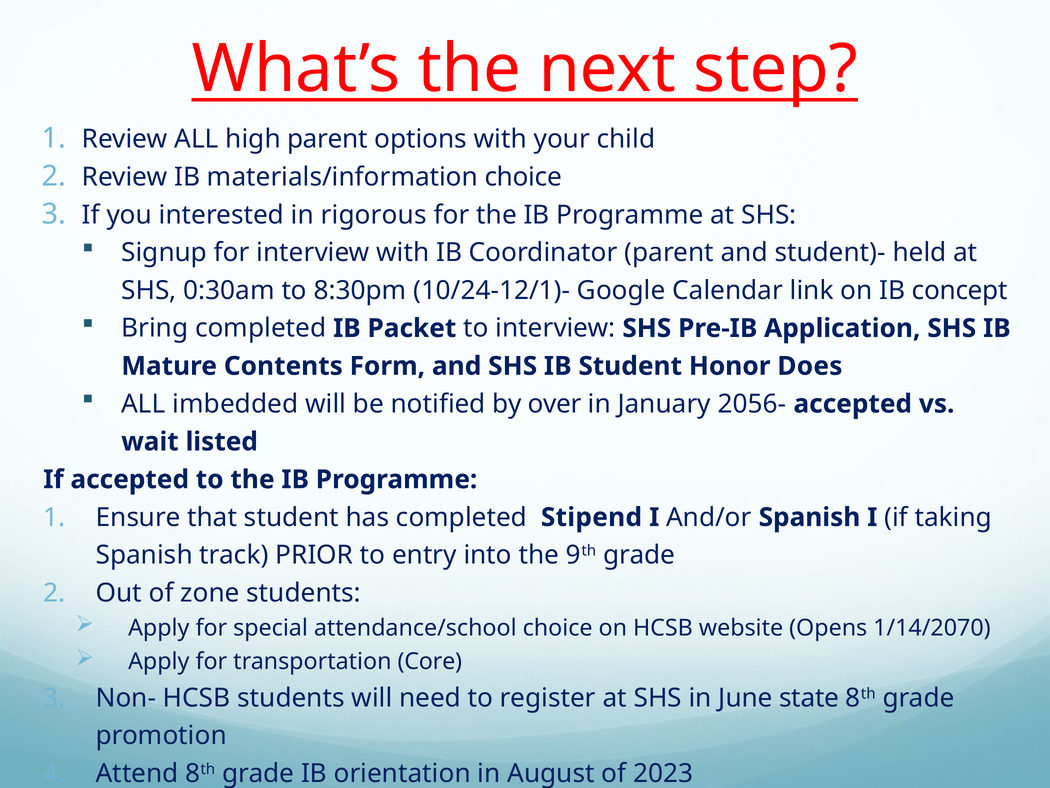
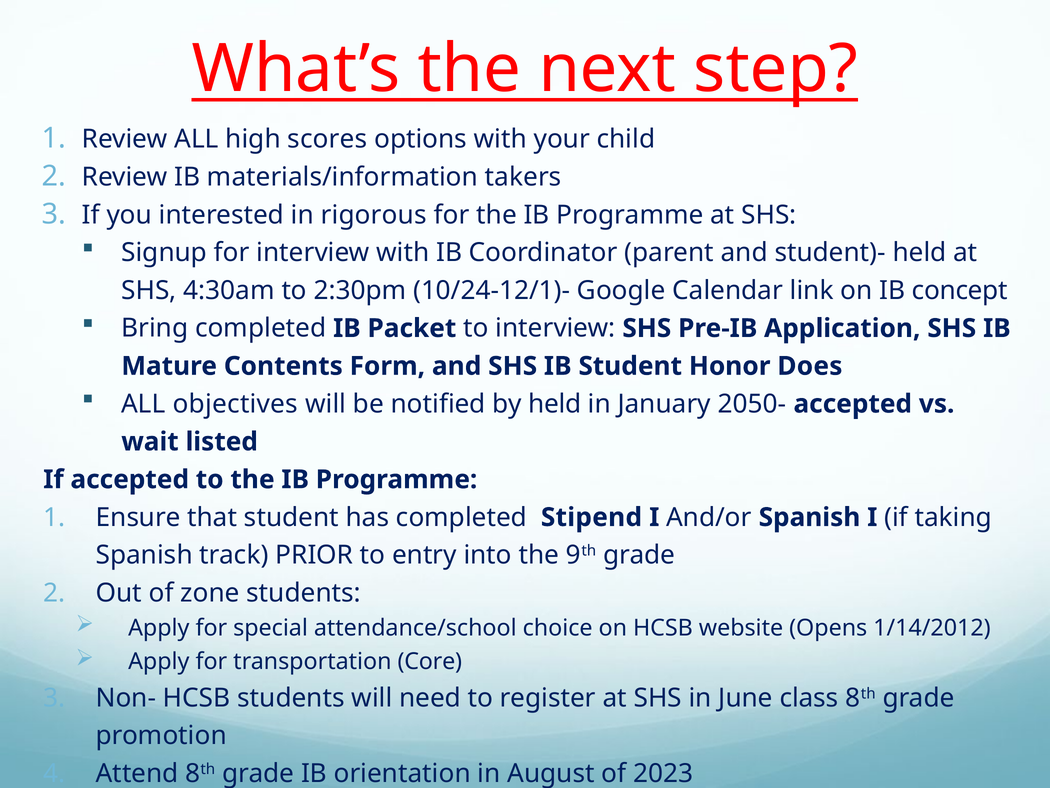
high parent: parent -> scores
materials/information choice: choice -> takers
0:30am: 0:30am -> 4:30am
8:30pm: 8:30pm -> 2:30pm
imbedded: imbedded -> objectives
by over: over -> held
2056-: 2056- -> 2050-
1/14/2070: 1/14/2070 -> 1/14/2012
state: state -> class
